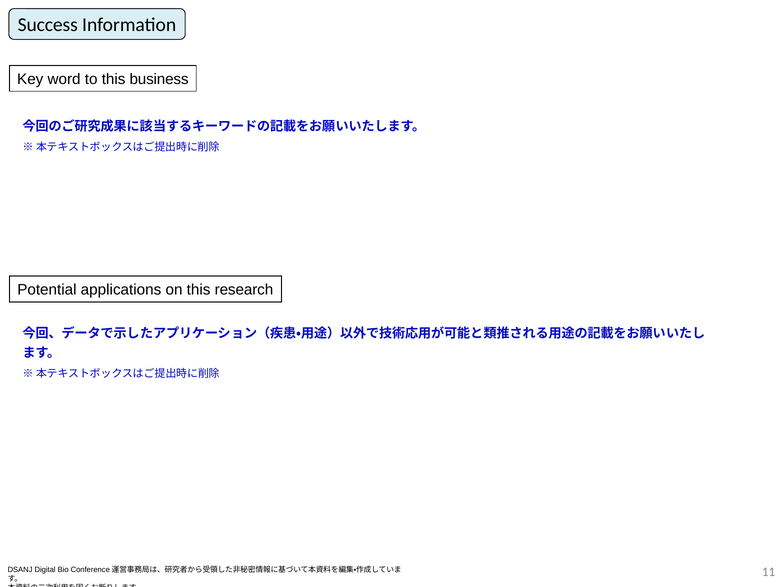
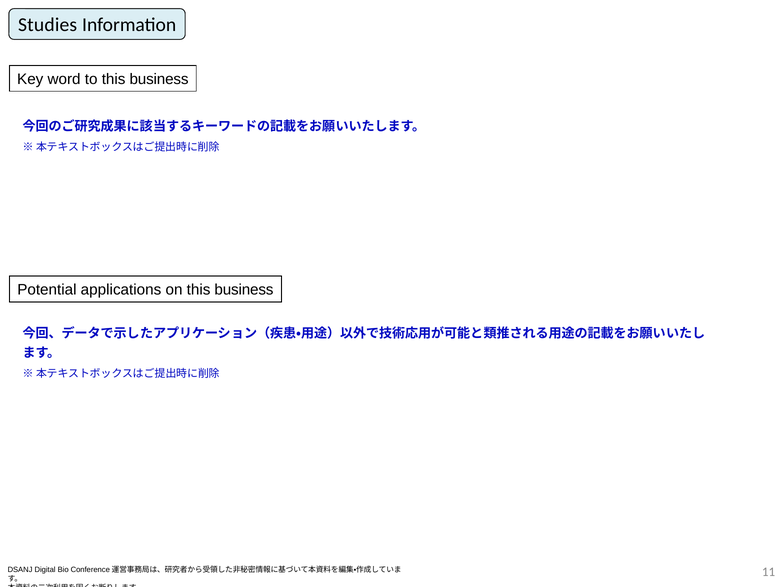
Success: Success -> Studies
on this research: research -> business
